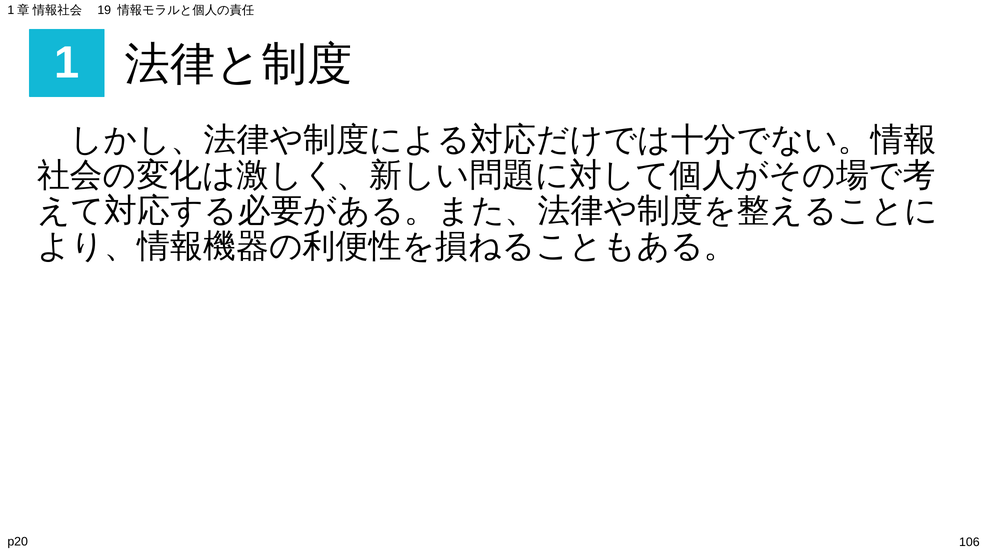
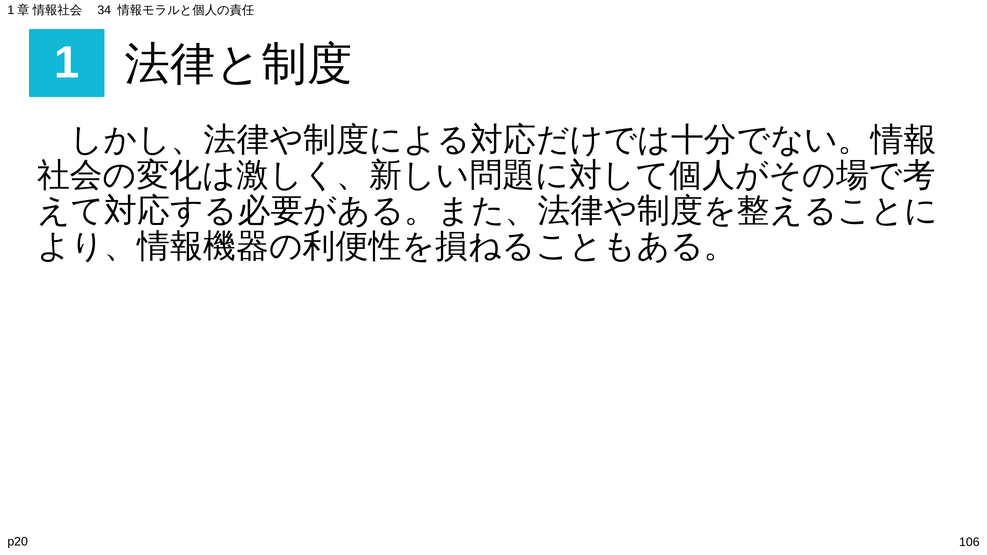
19: 19 -> 34
